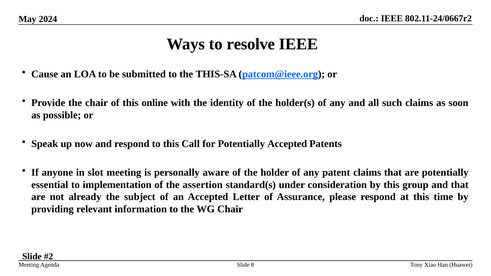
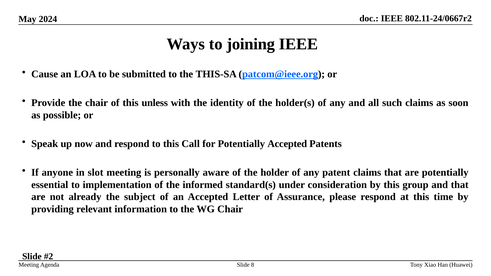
resolve: resolve -> joining
online: online -> unless
assertion: assertion -> informed
